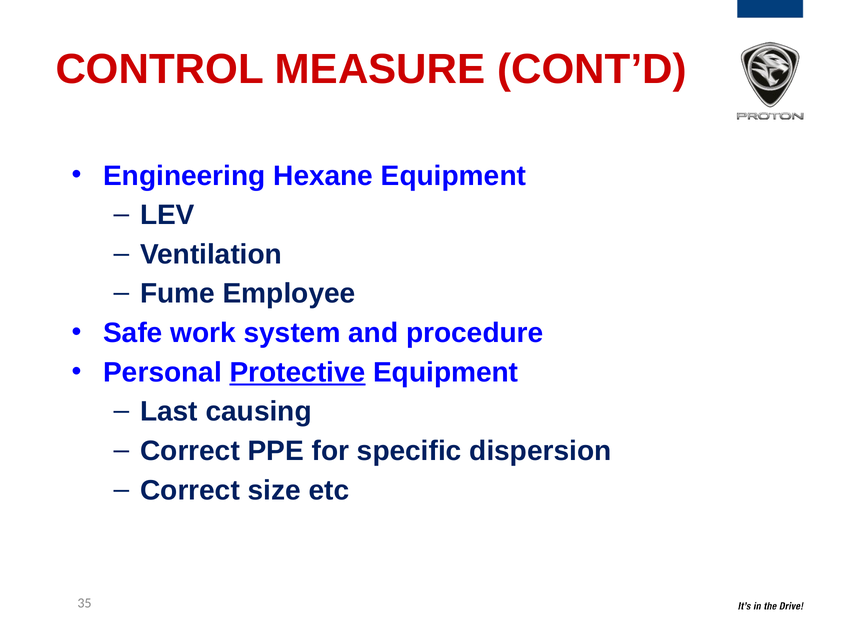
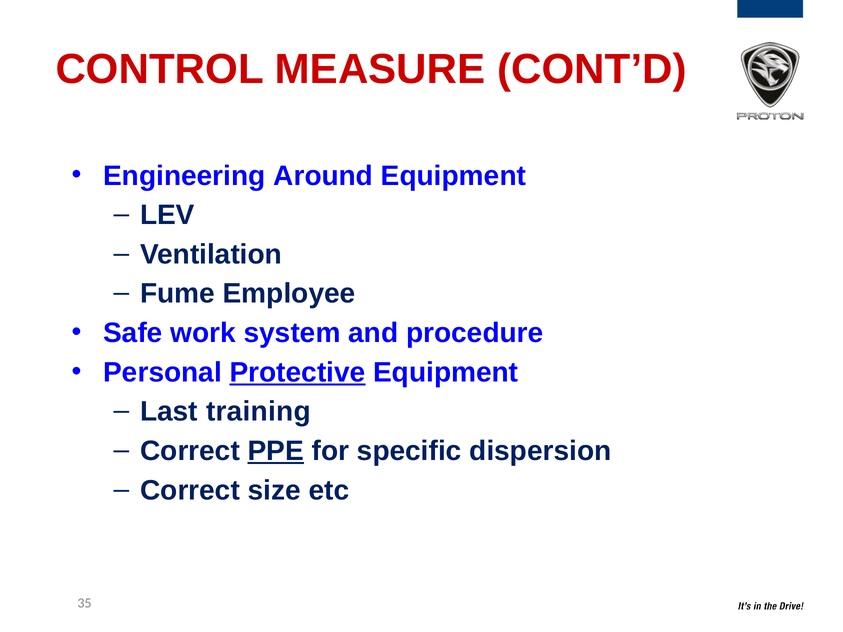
Hexane: Hexane -> Around
causing: causing -> training
PPE underline: none -> present
